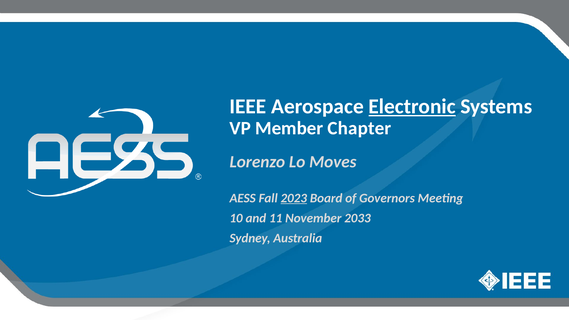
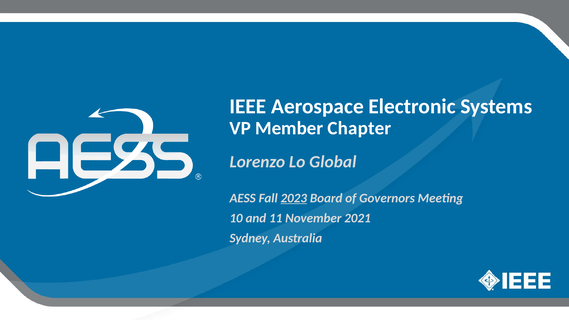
Electronic underline: present -> none
Moves: Moves -> Global
2033: 2033 -> 2021
